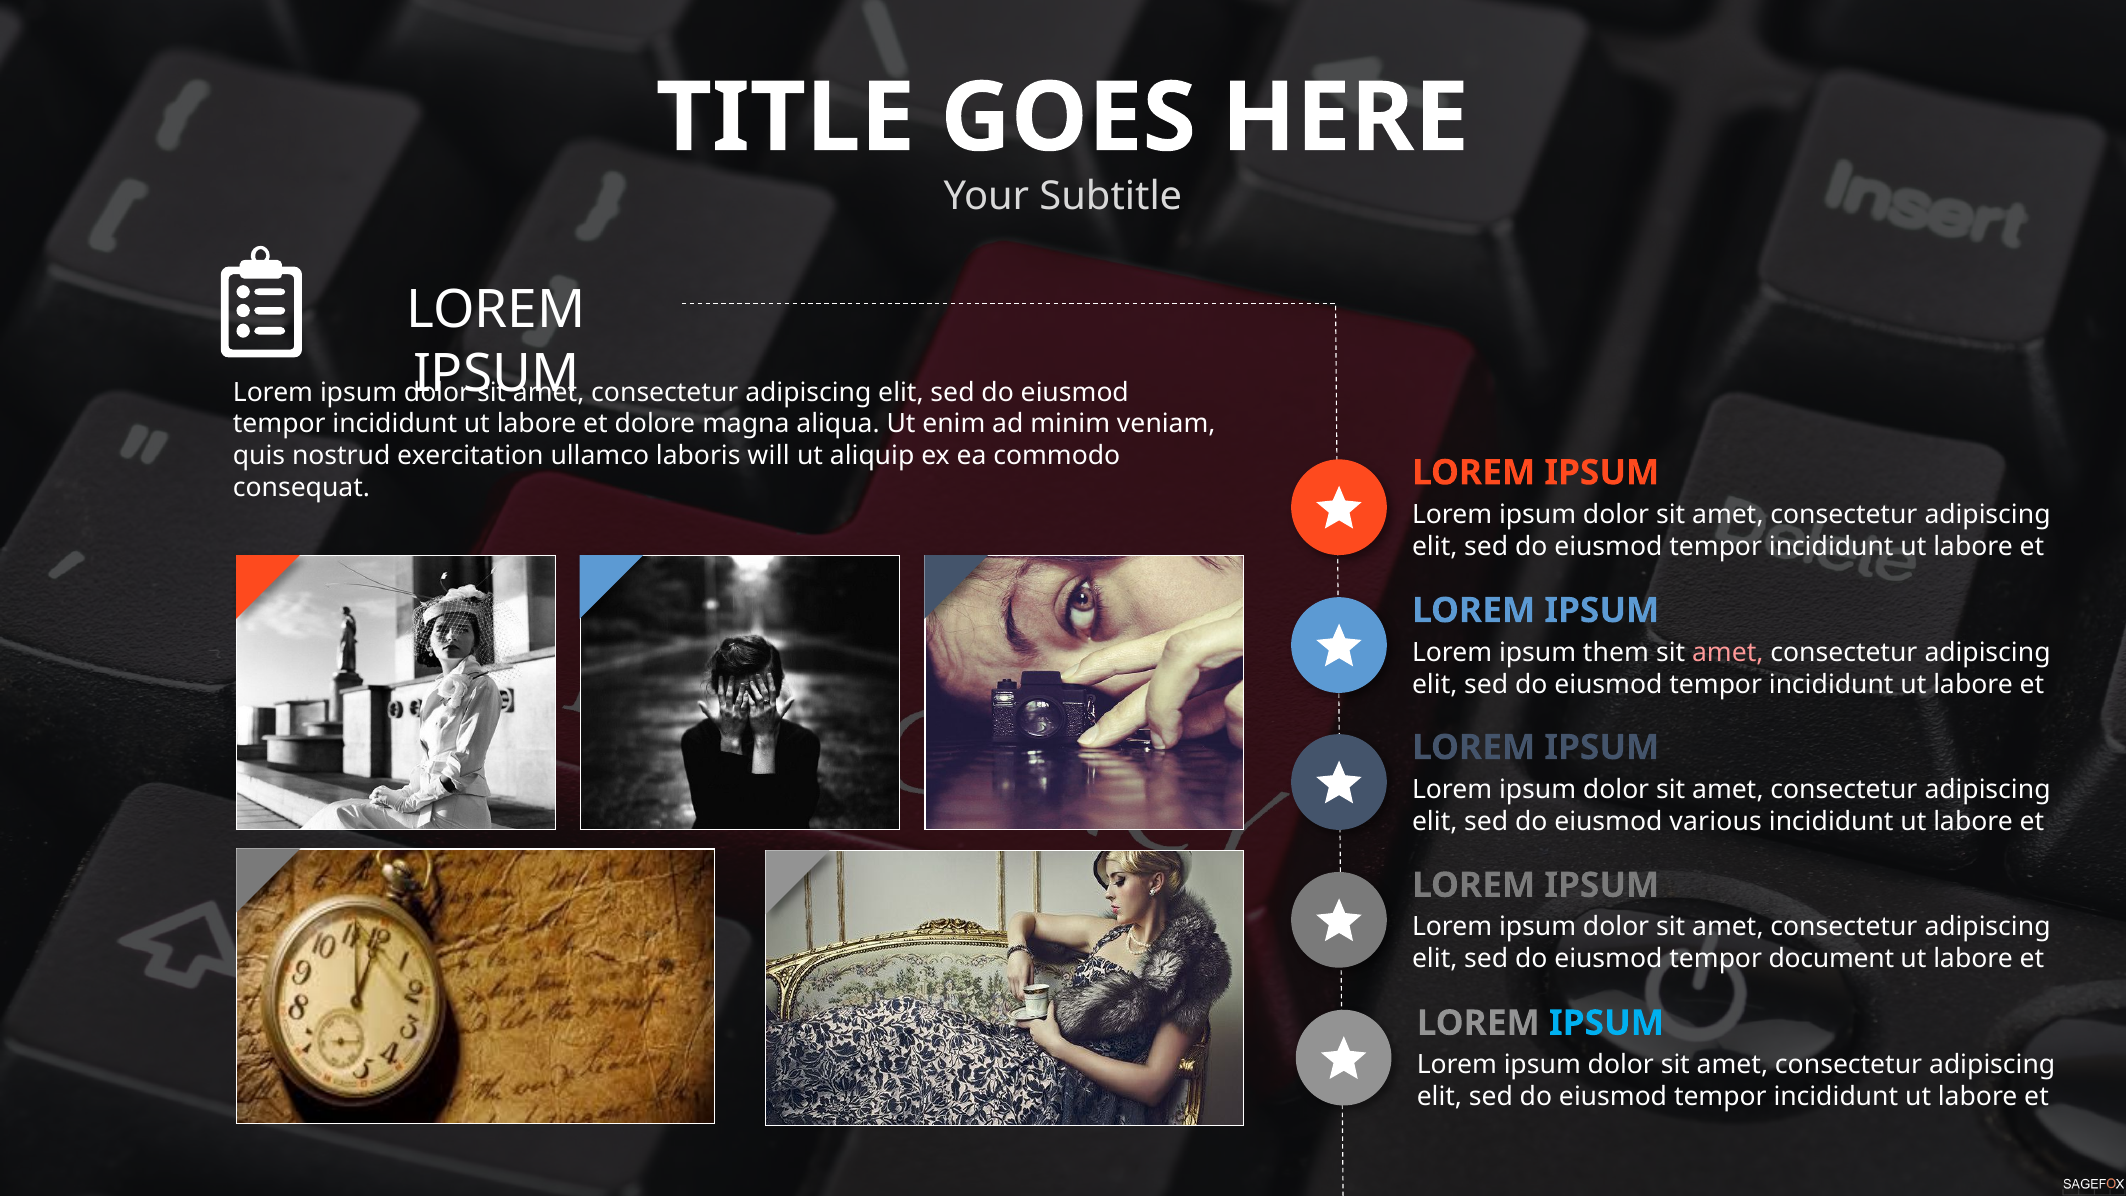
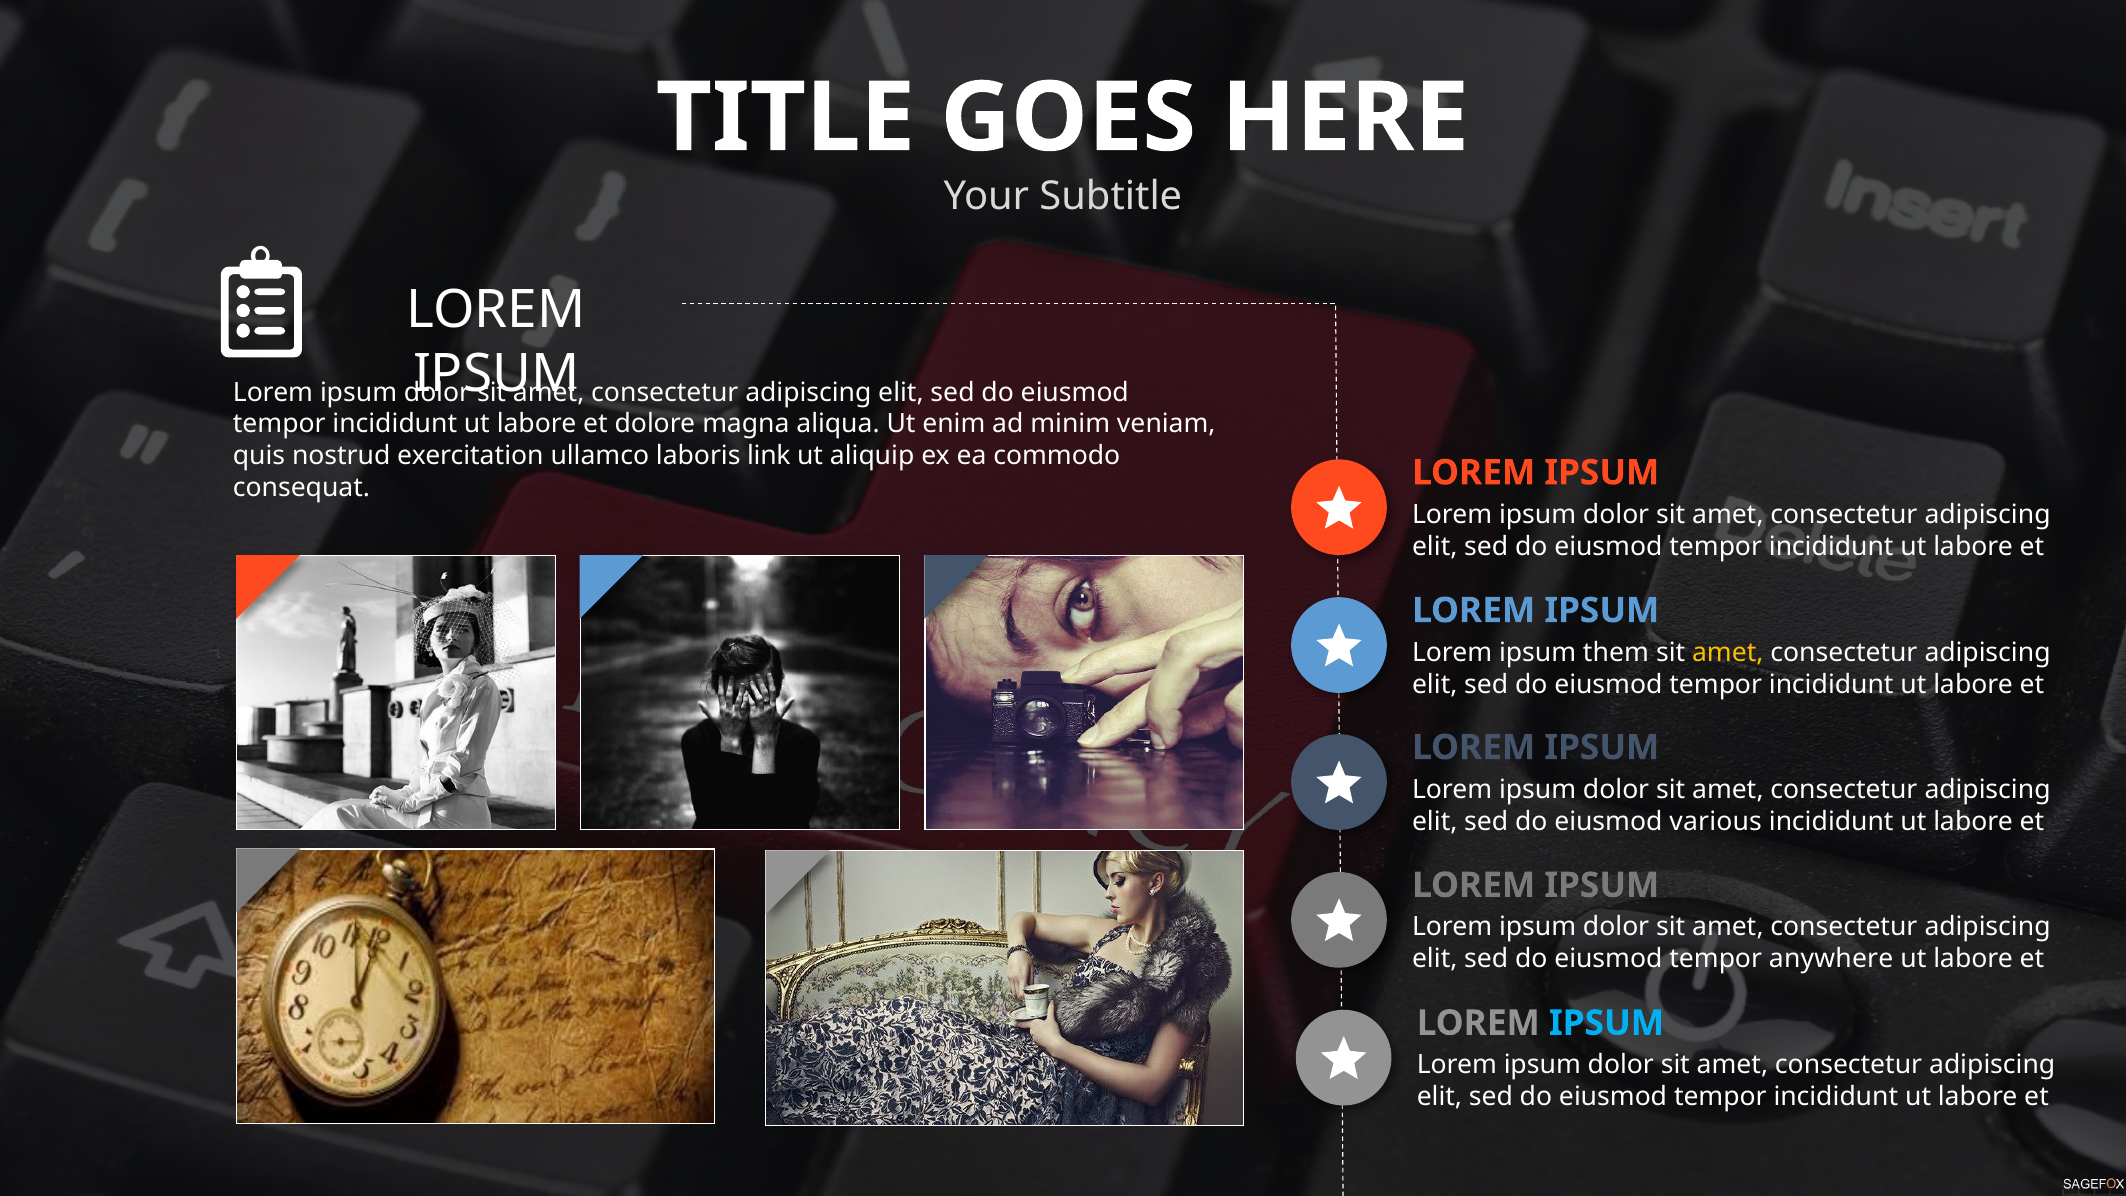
will: will -> link
amet at (1728, 652) colour: pink -> yellow
document: document -> anywhere
